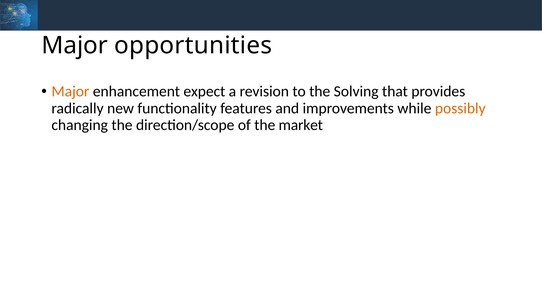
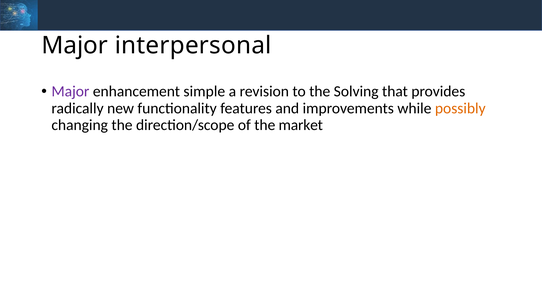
opportunities: opportunities -> interpersonal
Major at (70, 91) colour: orange -> purple
expect: expect -> simple
